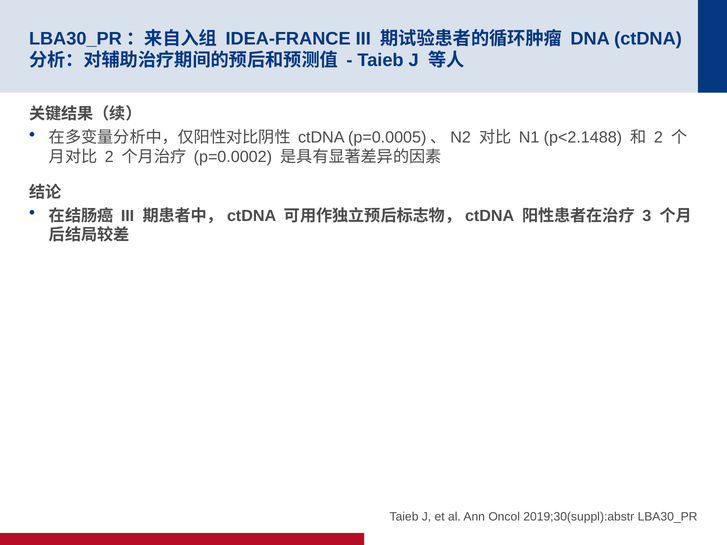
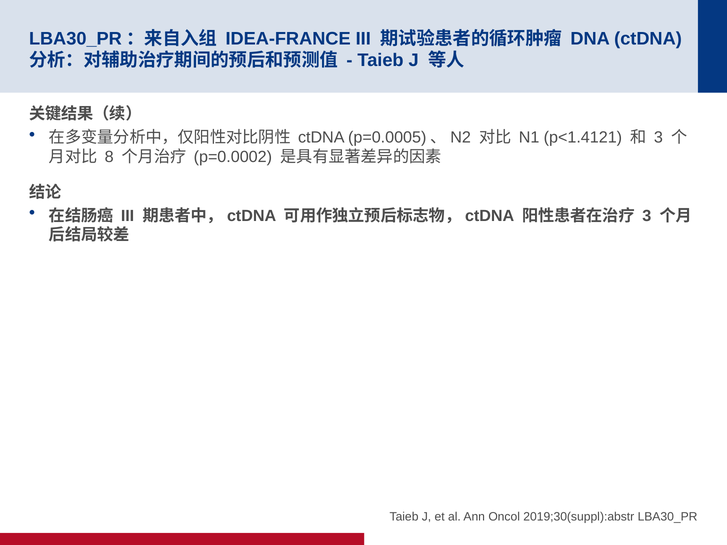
p<2.1488: p<2.1488 -> p<1.4121
2 at (658, 138): 2 -> 3
2 at (109, 157): 2 -> 8
